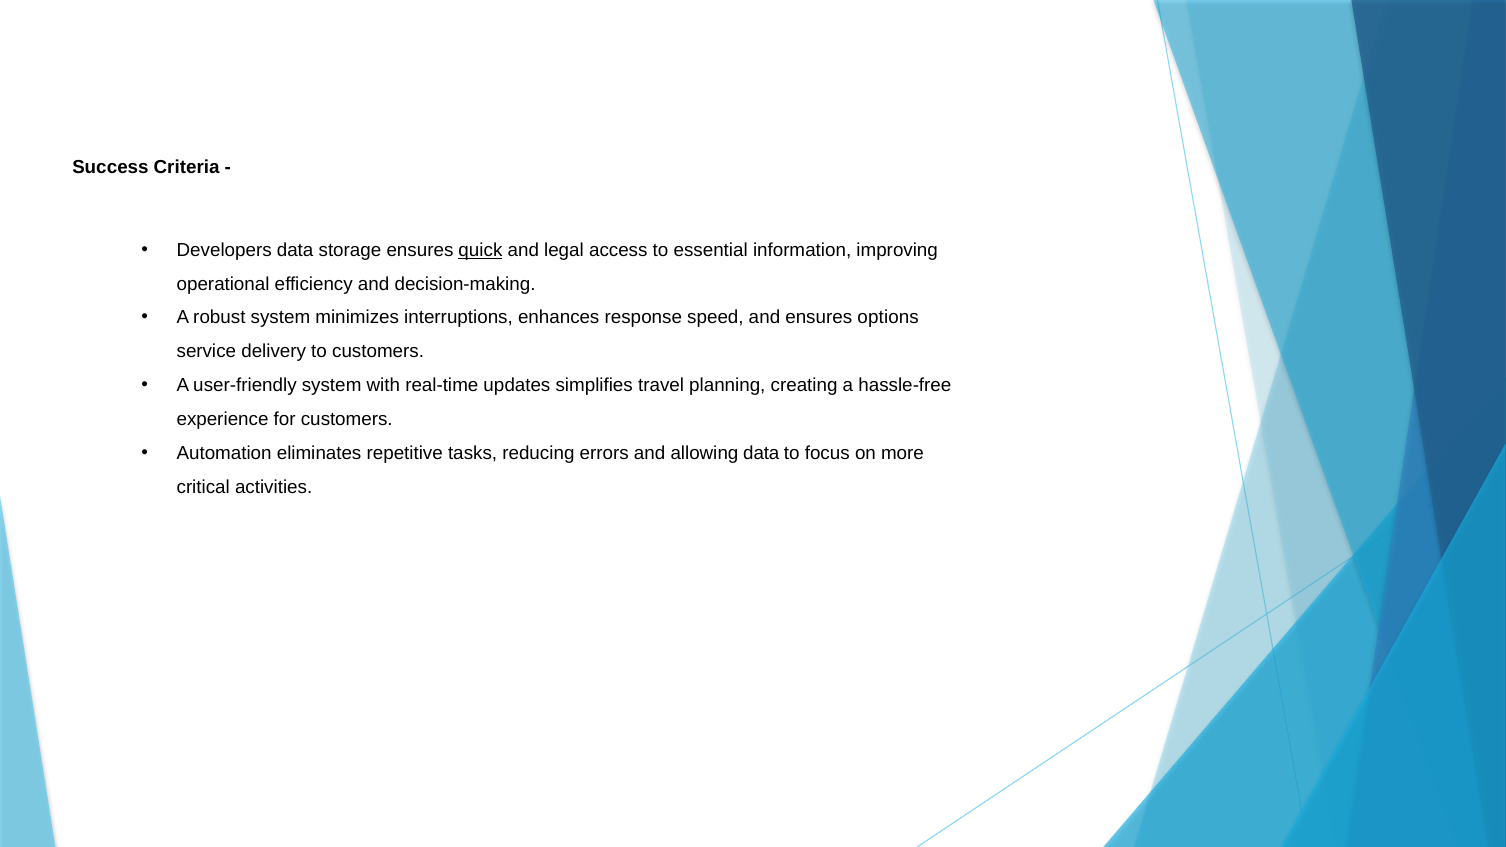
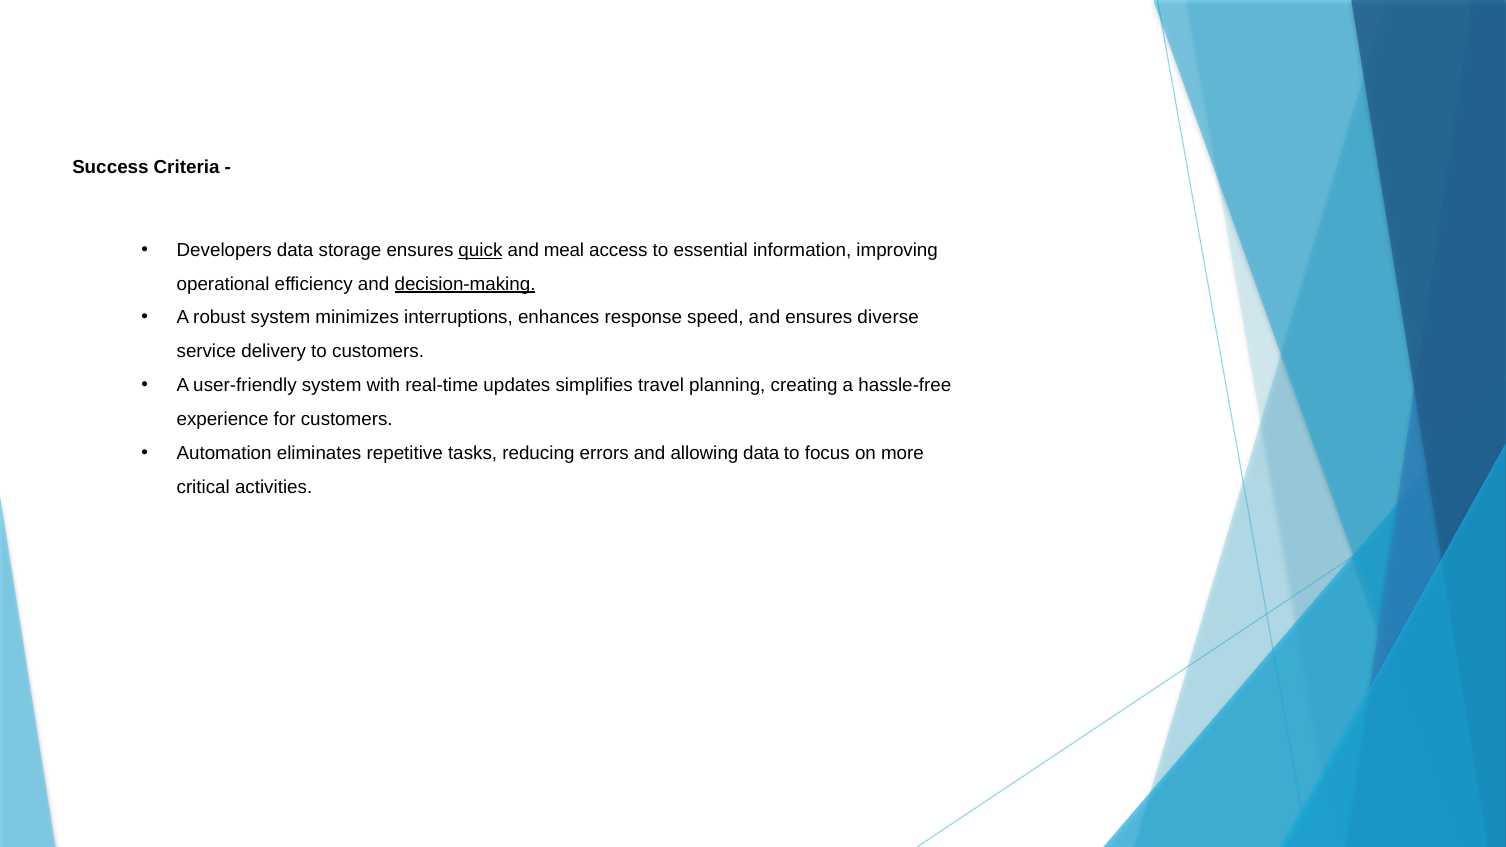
legal: legal -> meal
decision-making underline: none -> present
options: options -> diverse
